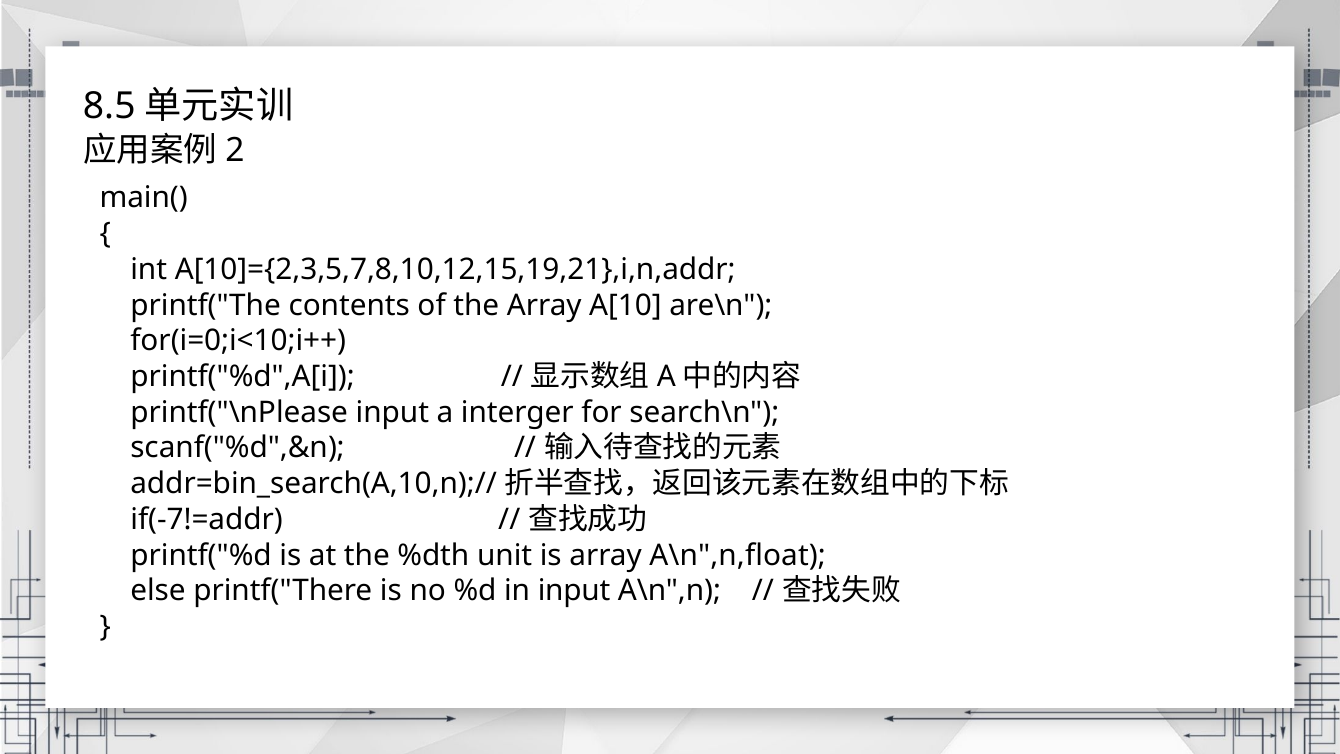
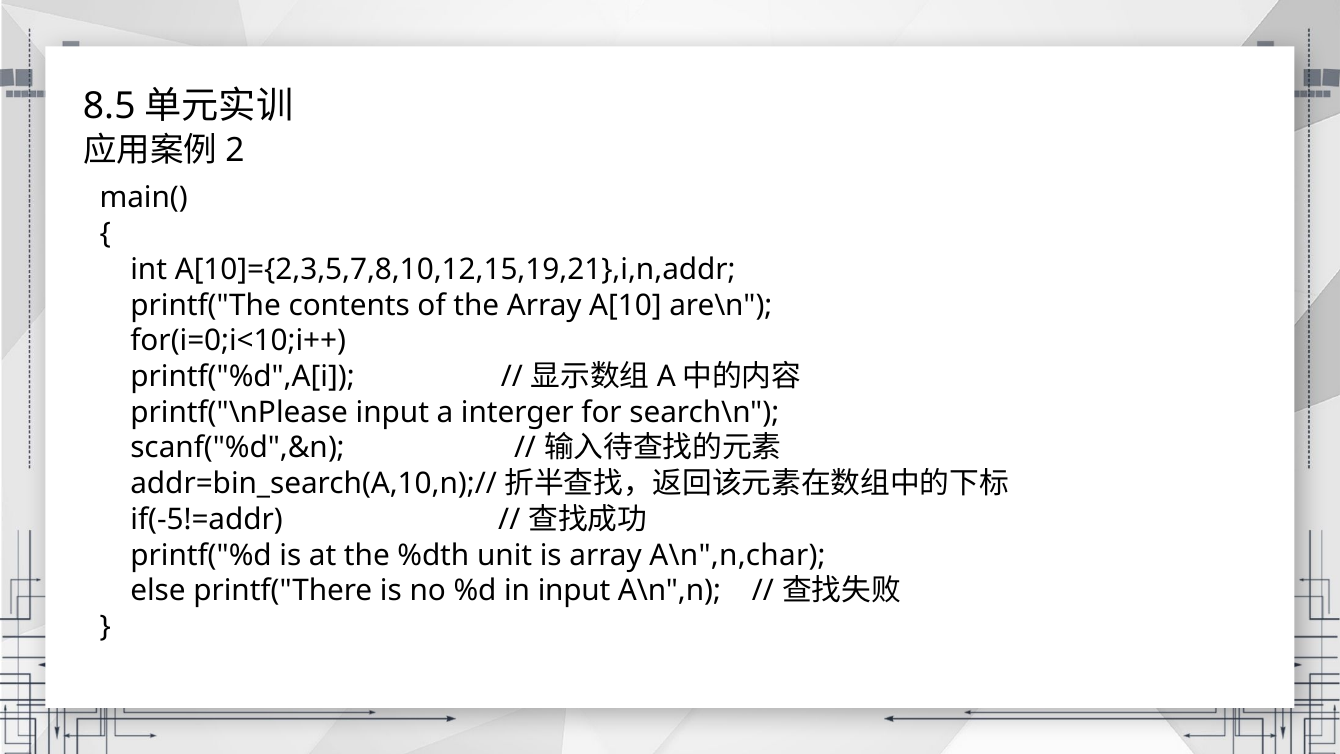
if(-7!=addr: if(-7!=addr -> if(-5!=addr
A\n",n,float: A\n",n,float -> A\n",n,char
